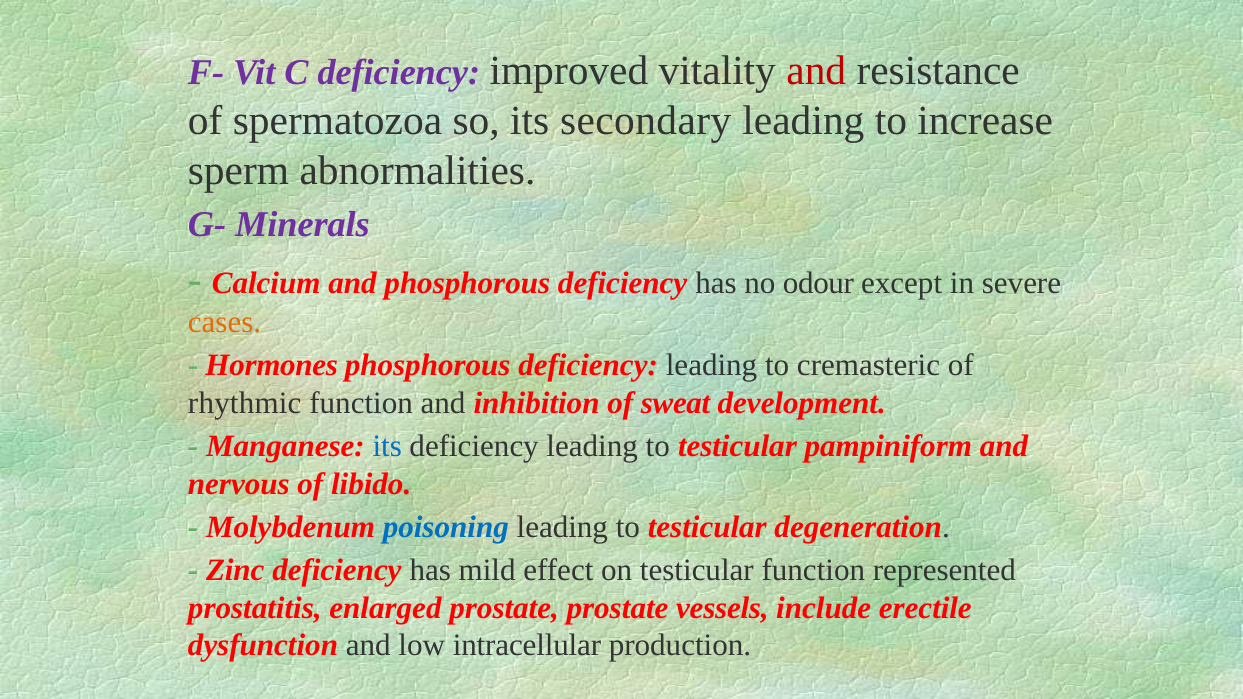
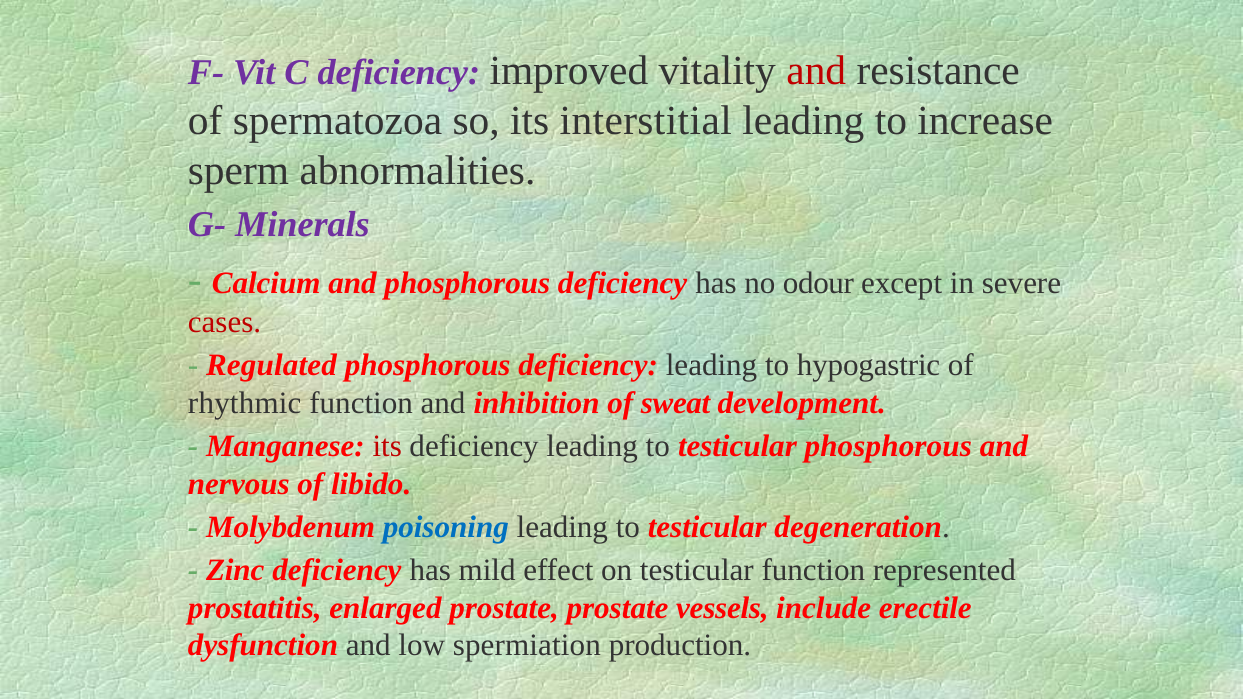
secondary: secondary -> interstitial
cases colour: orange -> red
Hormones: Hormones -> Regulated
cremasteric: cremasteric -> hypogastric
its at (387, 447) colour: blue -> red
testicular pampiniform: pampiniform -> phosphorous
intracellular: intracellular -> spermiation
